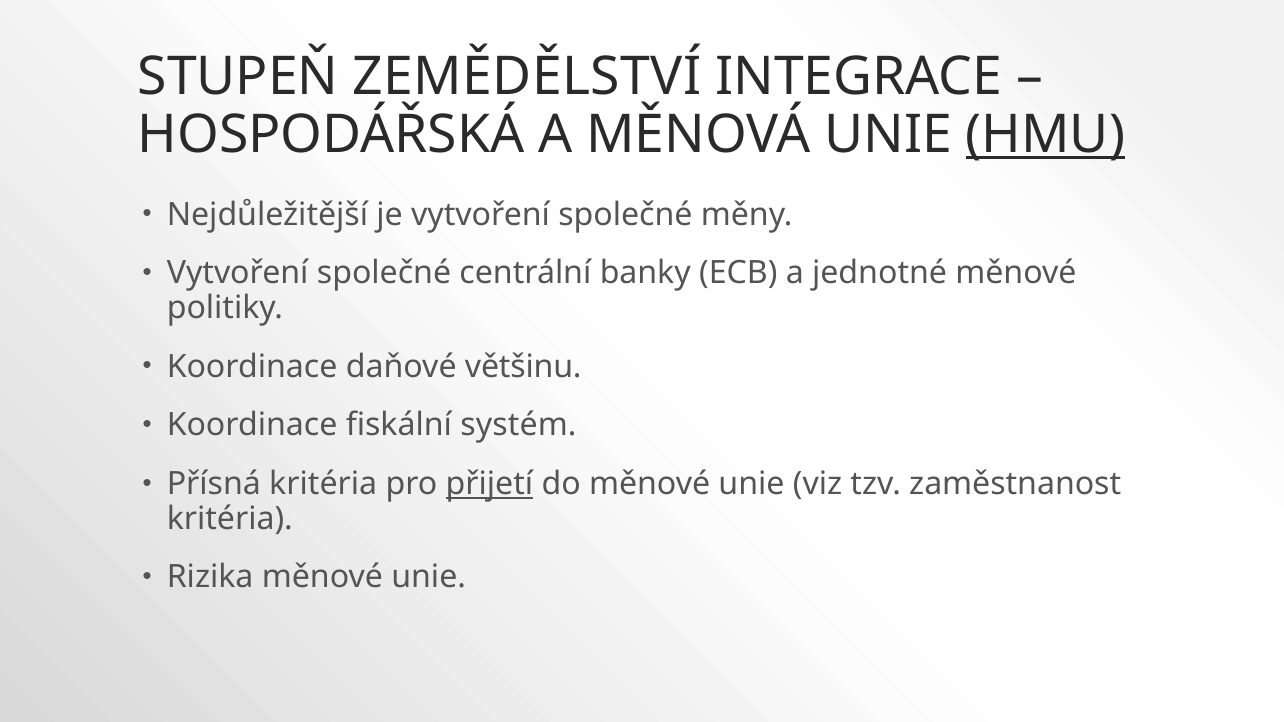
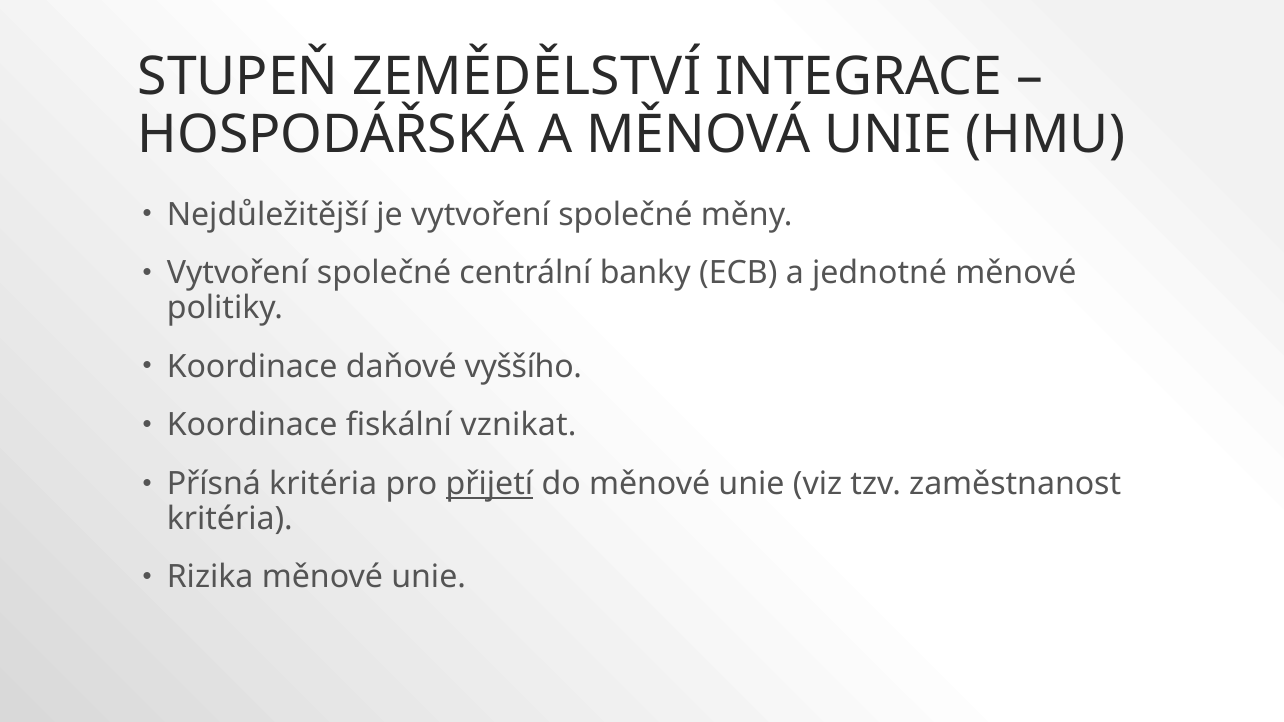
HMU underline: present -> none
většinu: většinu -> vyššího
systém: systém -> vznikat
